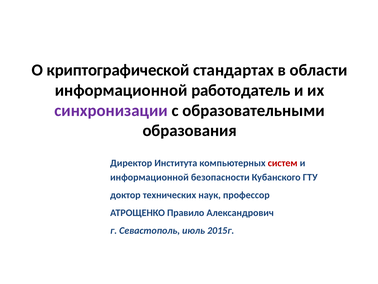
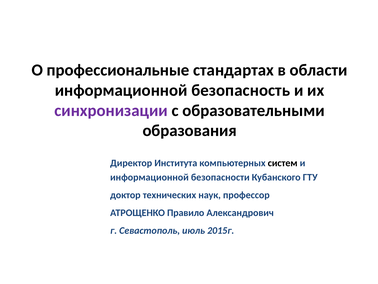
криптографической: криптографической -> профессиональные
работодатель: работодатель -> безопасность
систем colour: red -> black
